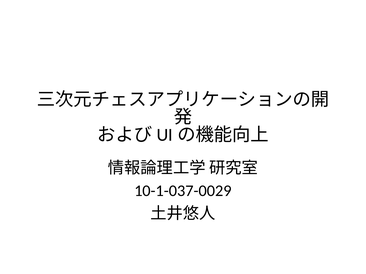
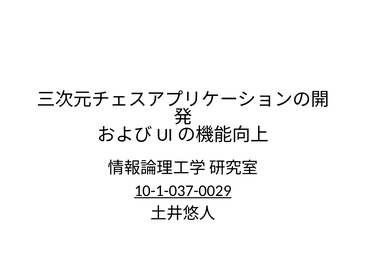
10-1-037-0029 underline: none -> present
